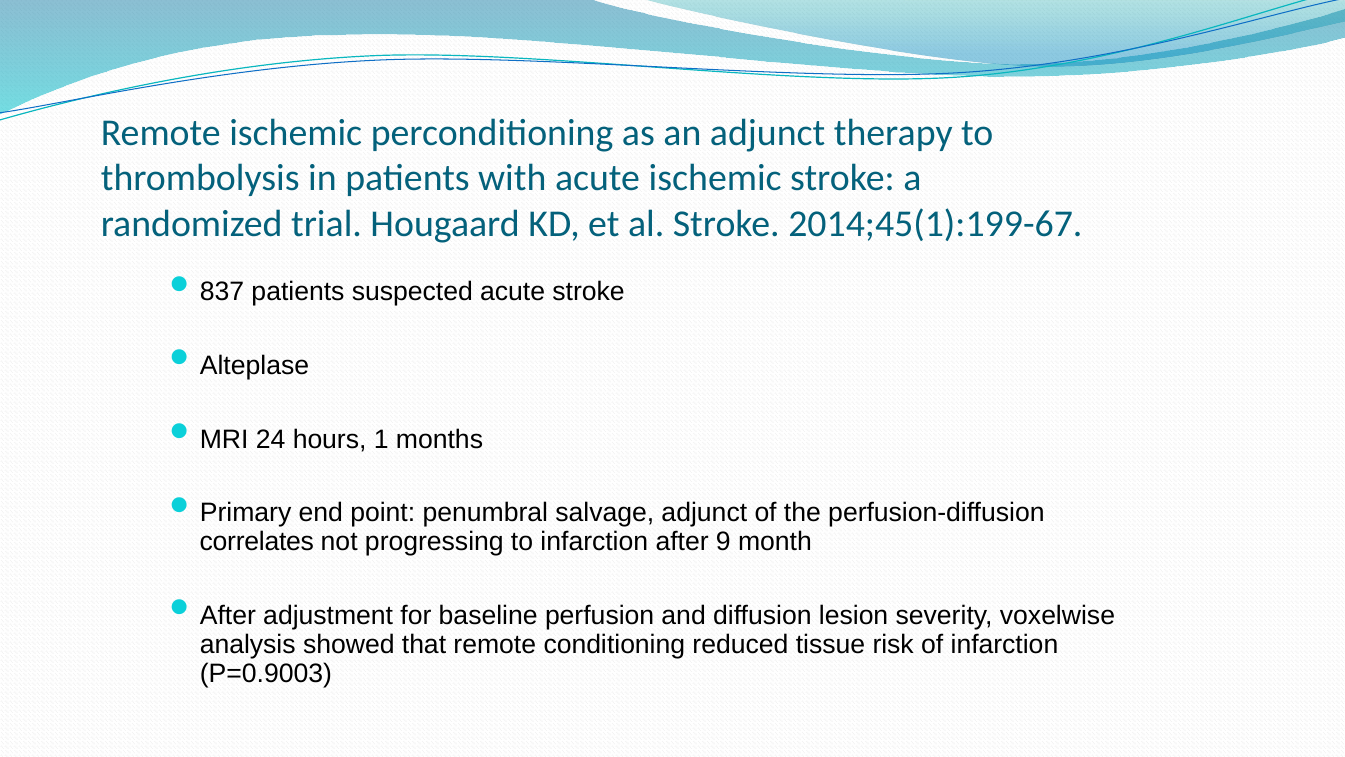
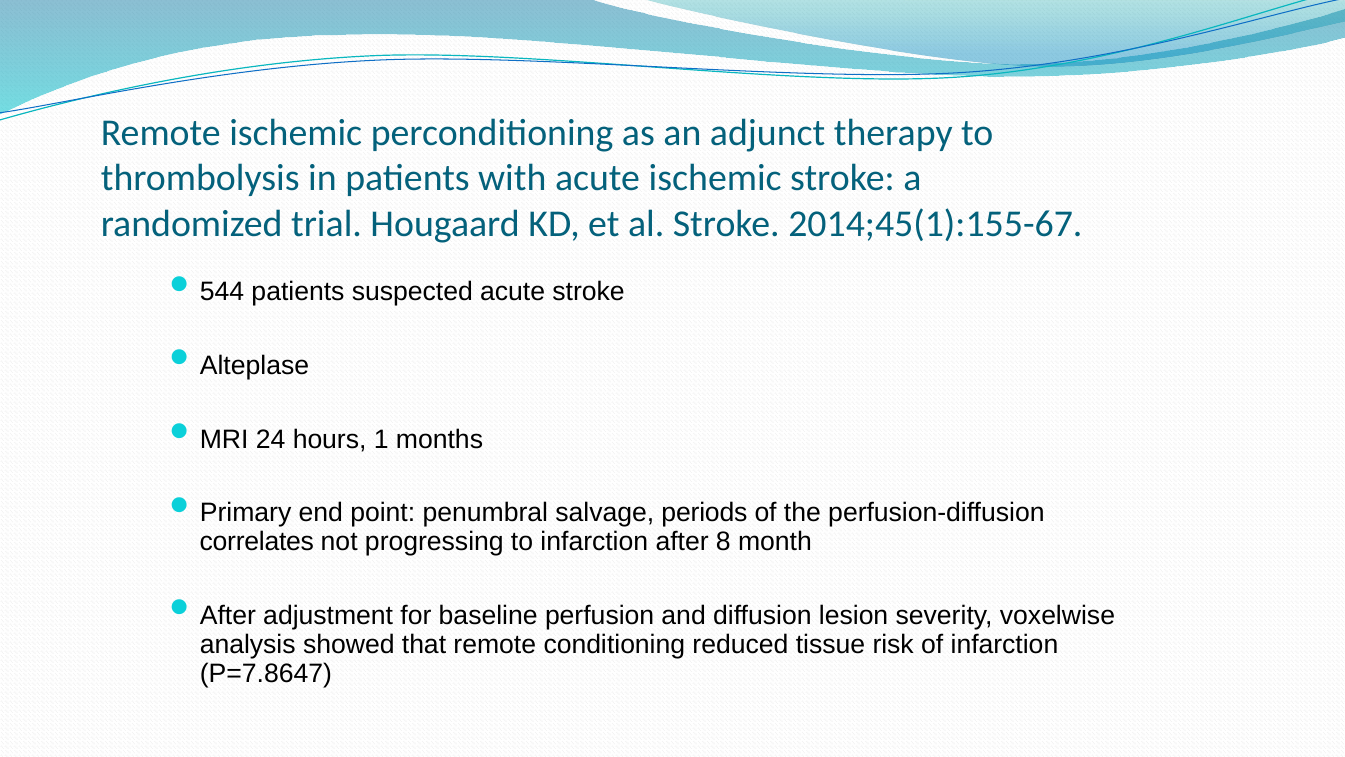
2014;45(1):199-67: 2014;45(1):199-67 -> 2014;45(1):155-67
837: 837 -> 544
salvage adjunct: adjunct -> periods
9: 9 -> 8
P=0.9003: P=0.9003 -> P=7.8647
